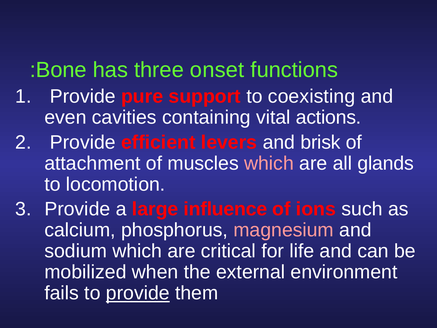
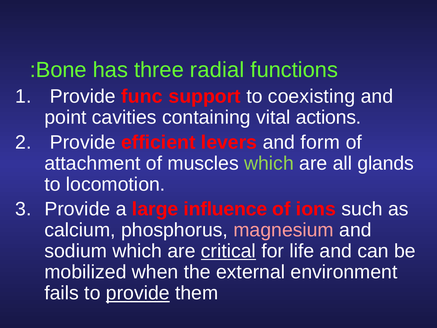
onset: onset -> radial
pure: pure -> func
even: even -> point
brisk: brisk -> form
which at (269, 163) colour: pink -> light green
critical underline: none -> present
